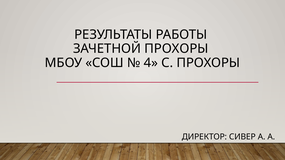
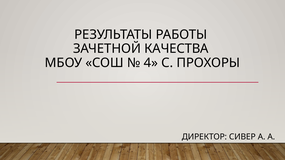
ЗАЧЕТНОЙ ПРОХОРЫ: ПРОХОРЫ -> КАЧЕСТВА
